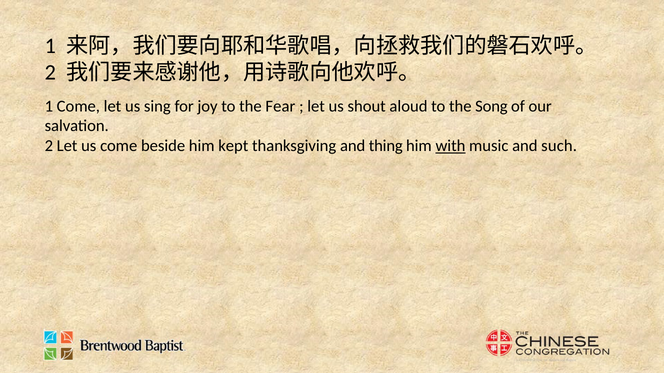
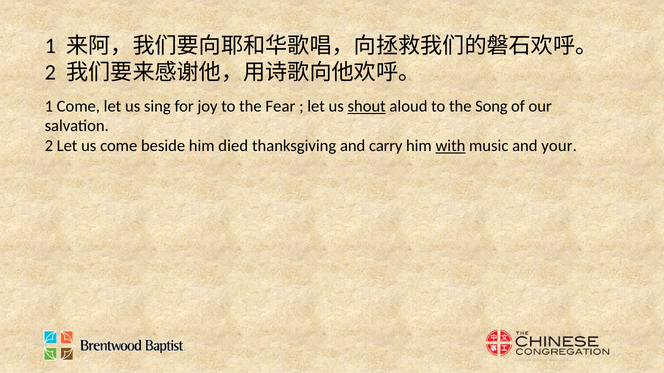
shout underline: none -> present
kept: kept -> died
thing: thing -> carry
such: such -> your
